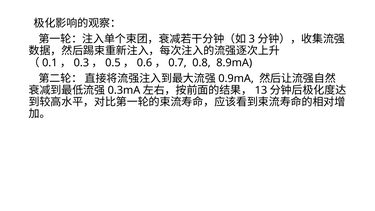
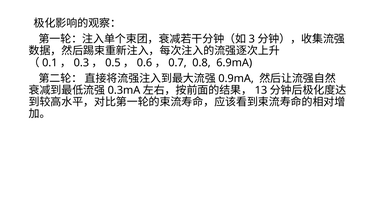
8.9mA: 8.9mA -> 6.9mA
